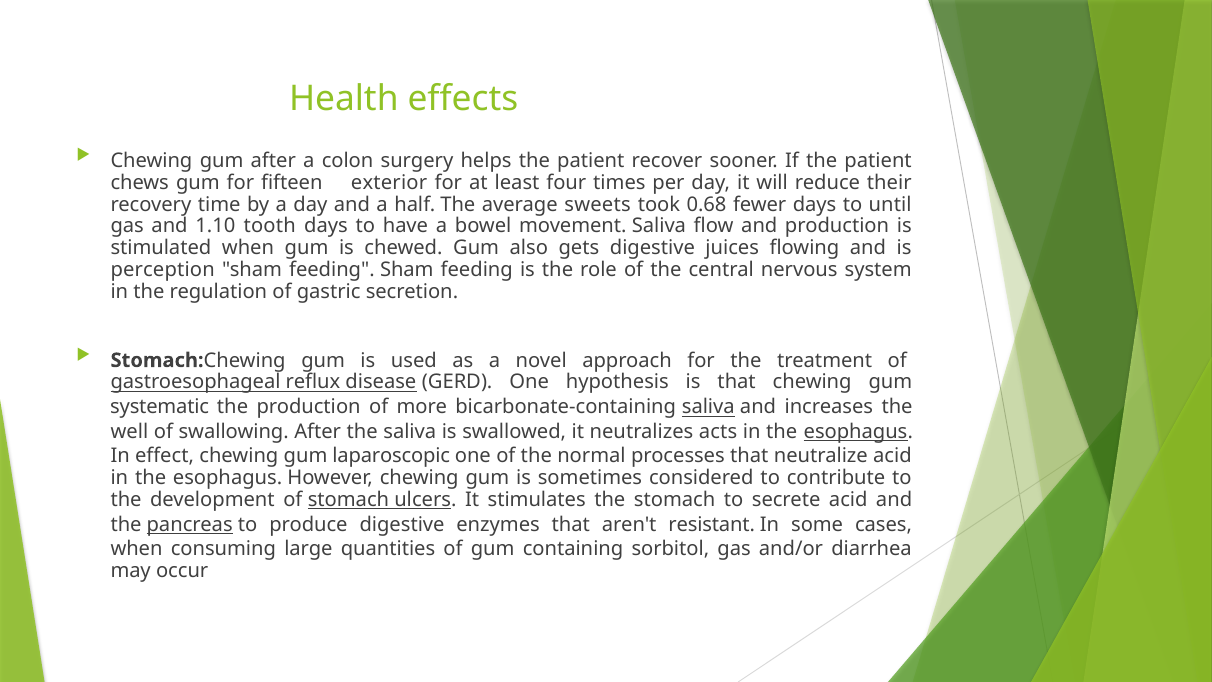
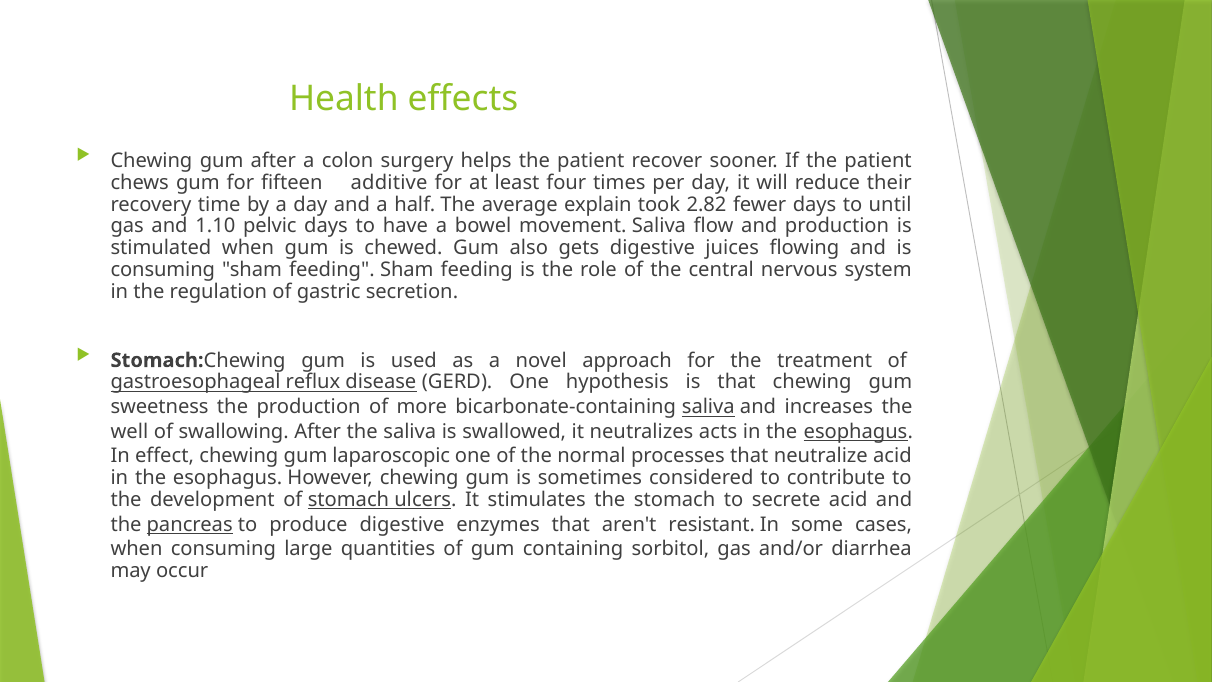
exterior: exterior -> additive
sweets: sweets -> explain
0.68: 0.68 -> 2.82
tooth: tooth -> pelvic
perception at (163, 270): perception -> consuming
systematic: systematic -> sweetness
